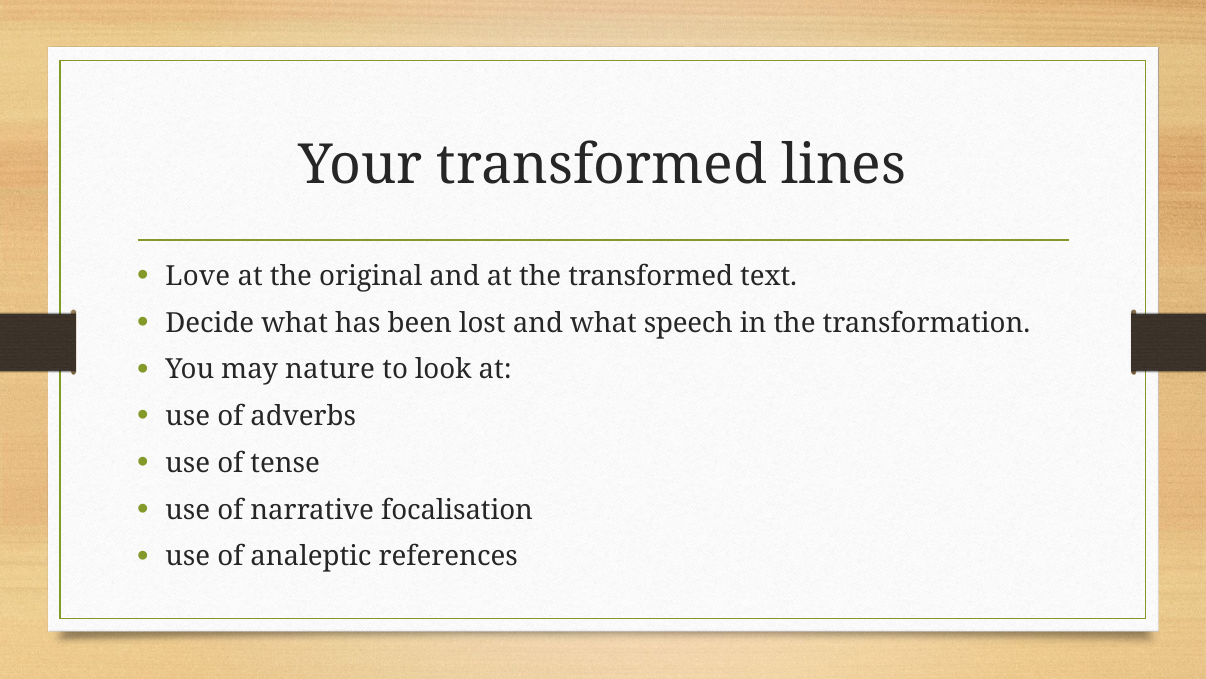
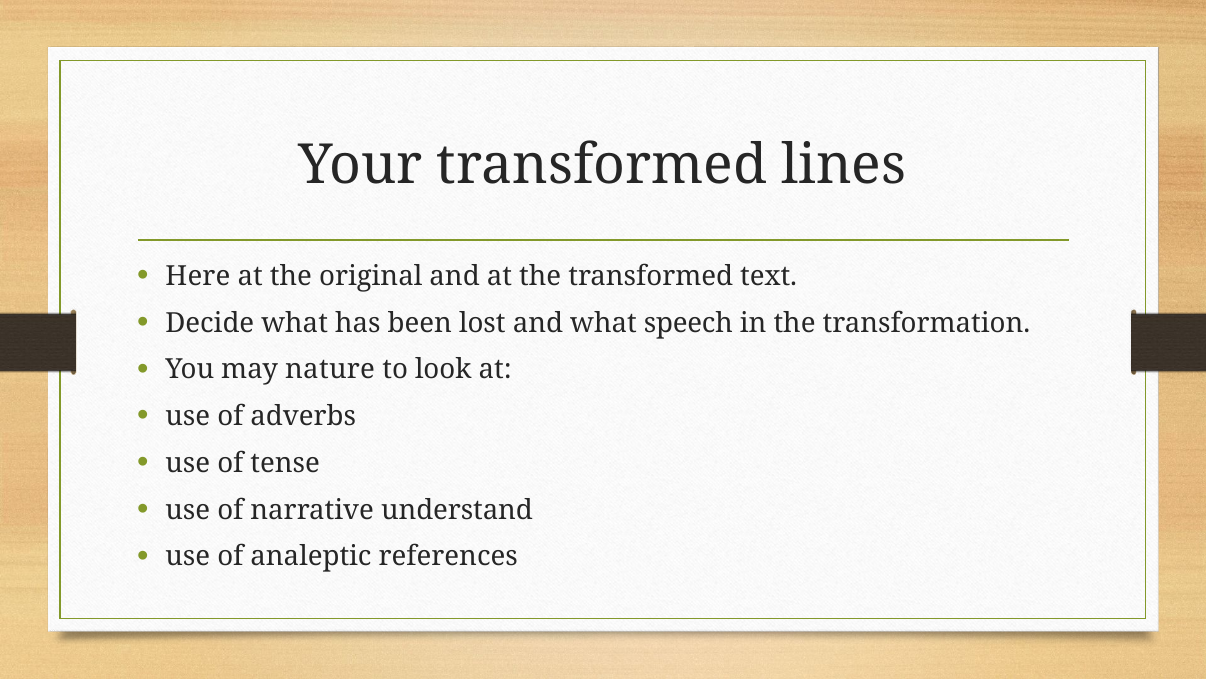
Love: Love -> Here
focalisation: focalisation -> understand
